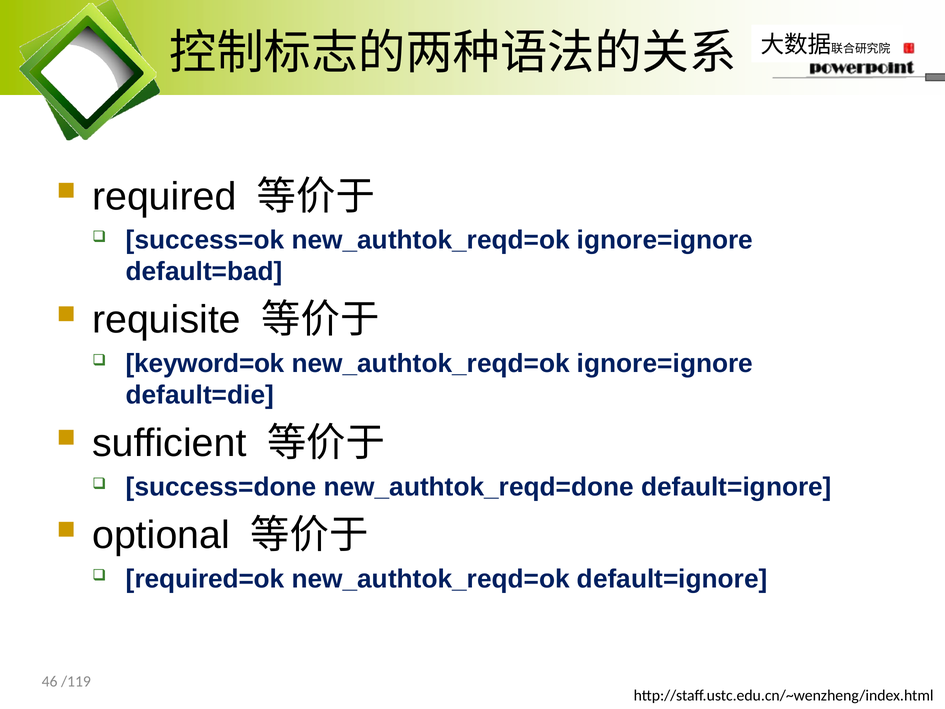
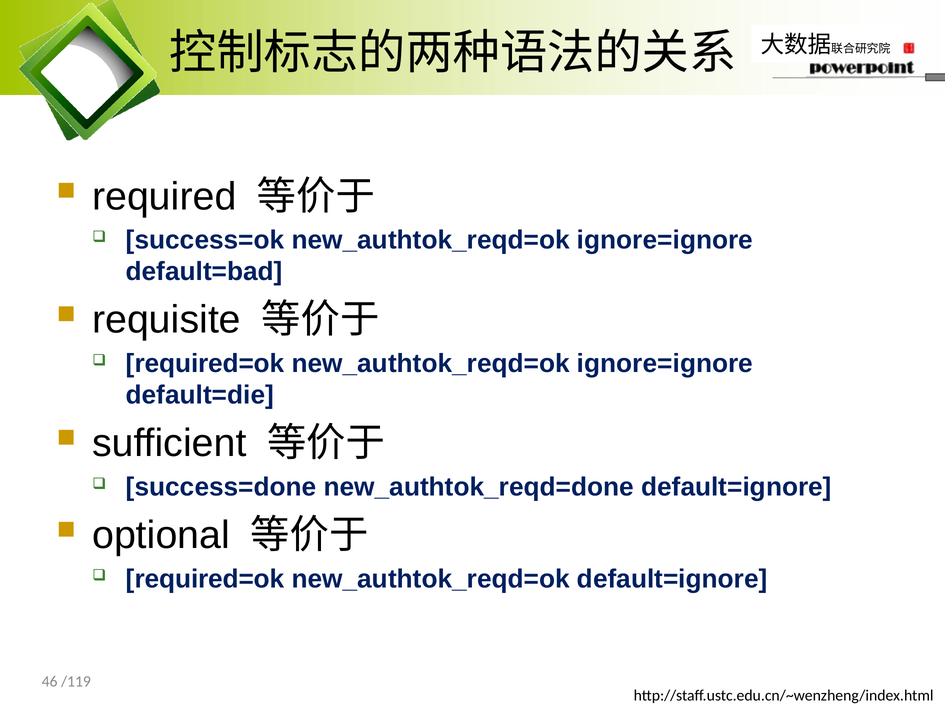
keyword=ok at (205, 364): keyword=ok -> required=ok
